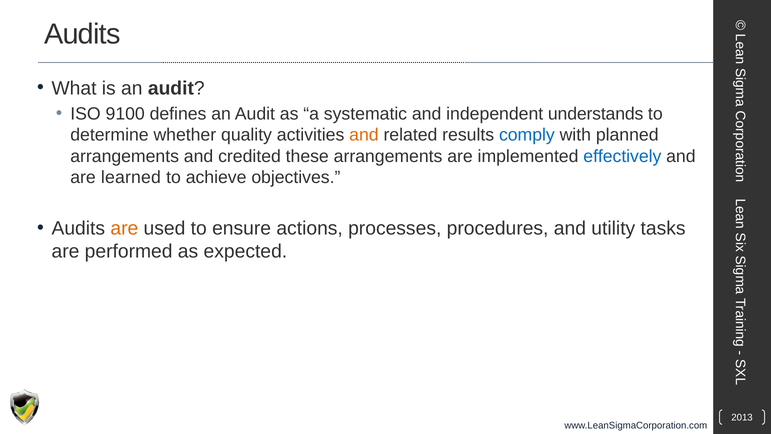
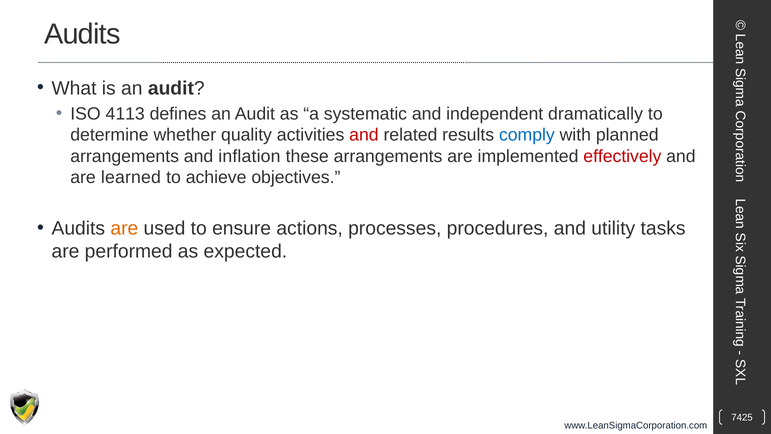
9100: 9100 -> 4113
understands: understands -> dramatically
and at (364, 135) colour: orange -> red
credited: credited -> inflation
effectively colour: blue -> red
2013: 2013 -> 7425
